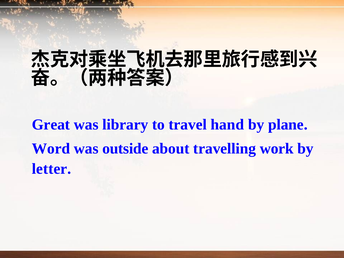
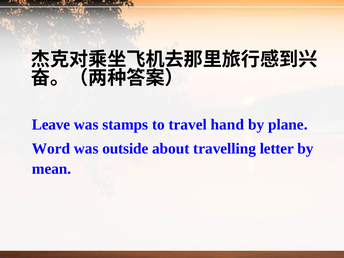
Great: Great -> Leave
library: library -> stamps
work: work -> letter
letter: letter -> mean
